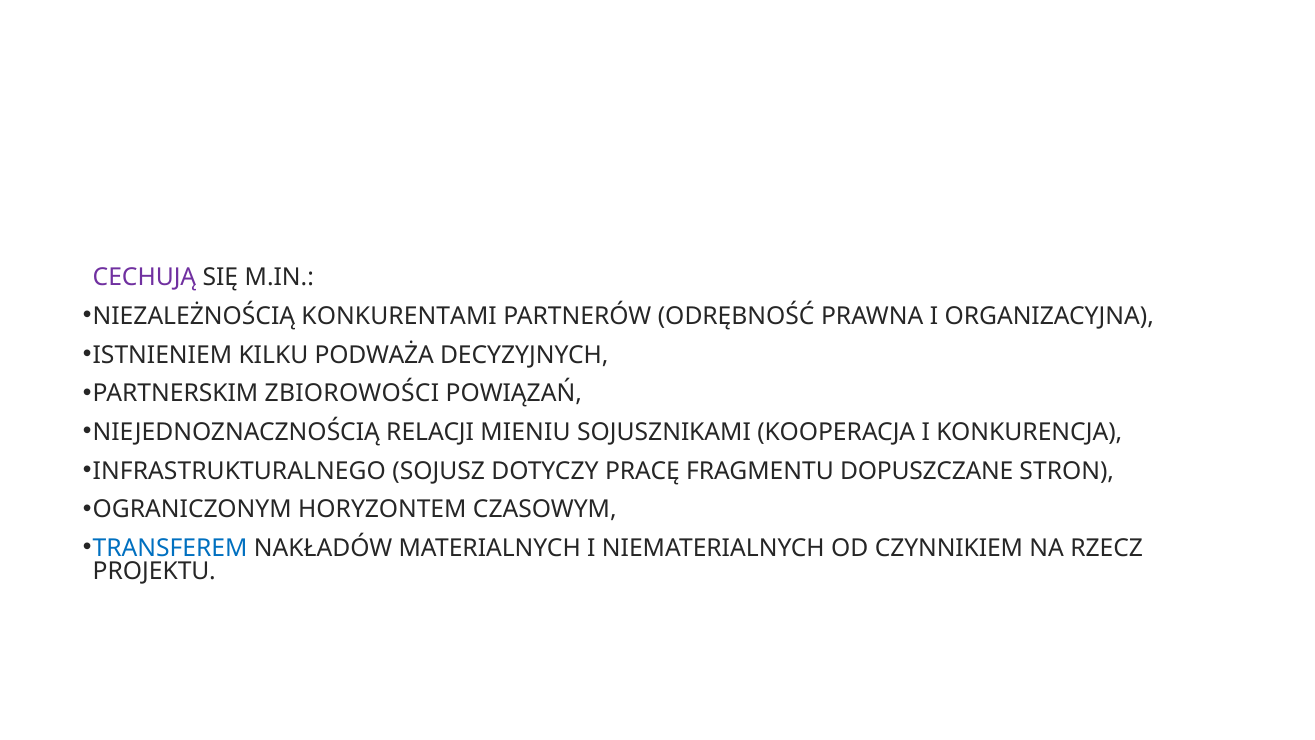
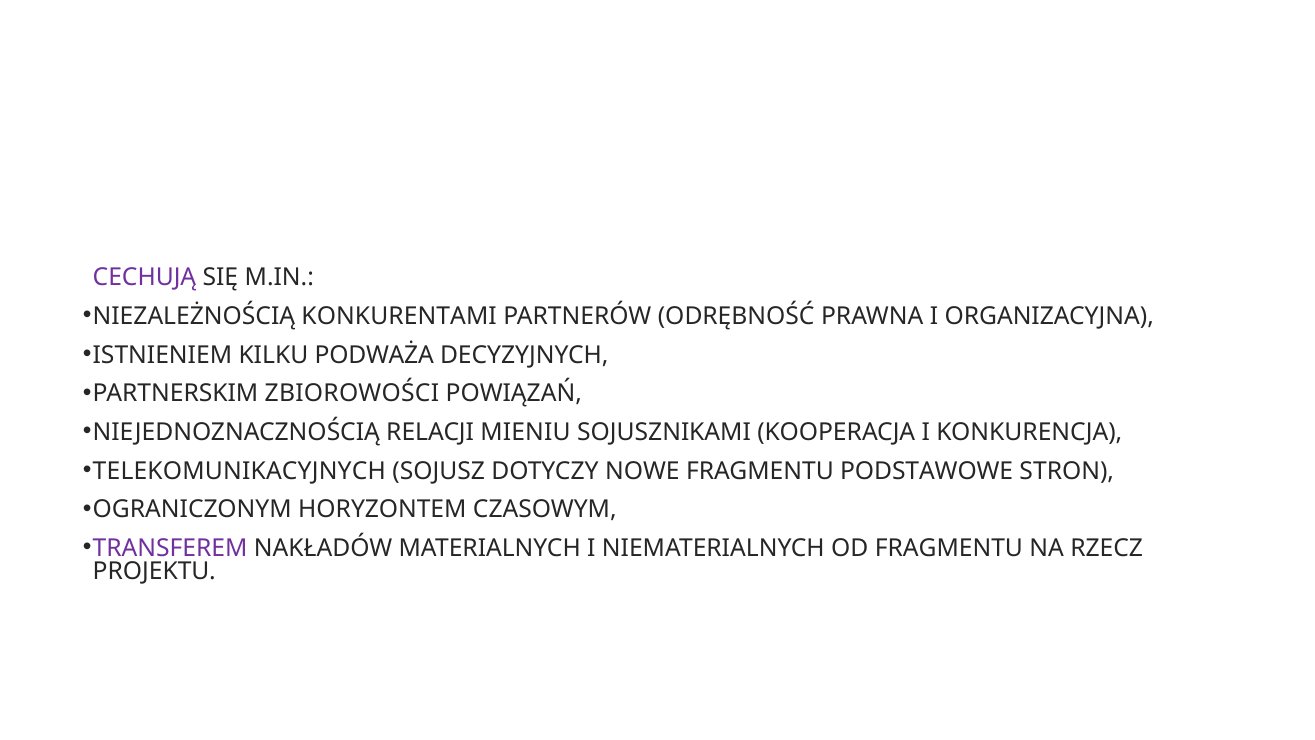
INFRASTRUKTURALNEGO: INFRASTRUKTURALNEGO -> TELEKOMUNIKACYJNYCH
PRACĘ: PRACĘ -> NOWE
DOPUSZCZANE: DOPUSZCZANE -> PODSTAWOWE
TRANSFEREM colour: blue -> purple
OD CZYNNIKIEM: CZYNNIKIEM -> FRAGMENTU
